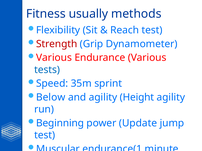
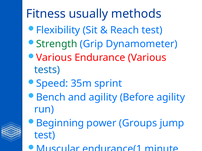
Strength colour: red -> green
Below: Below -> Bench
Height: Height -> Before
Update: Update -> Groups
